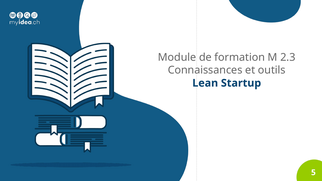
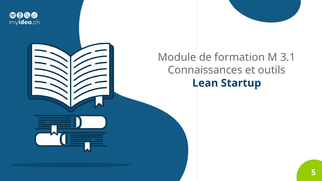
2.3: 2.3 -> 3.1
